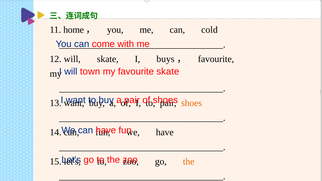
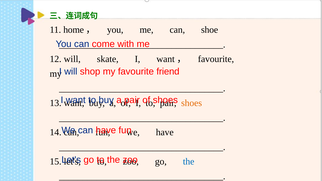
cold: cold -> shoe
buys at (166, 59): buys -> want
town: town -> shop
favourite skate: skate -> friend
the at (189, 162) colour: orange -> blue
